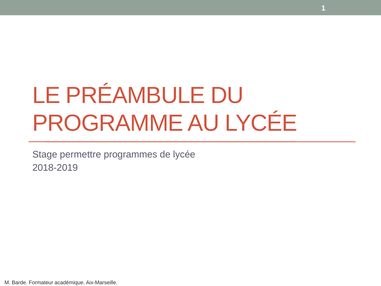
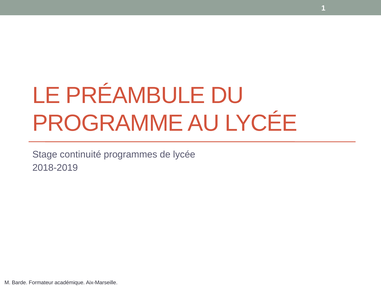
permettre: permettre -> continuité
